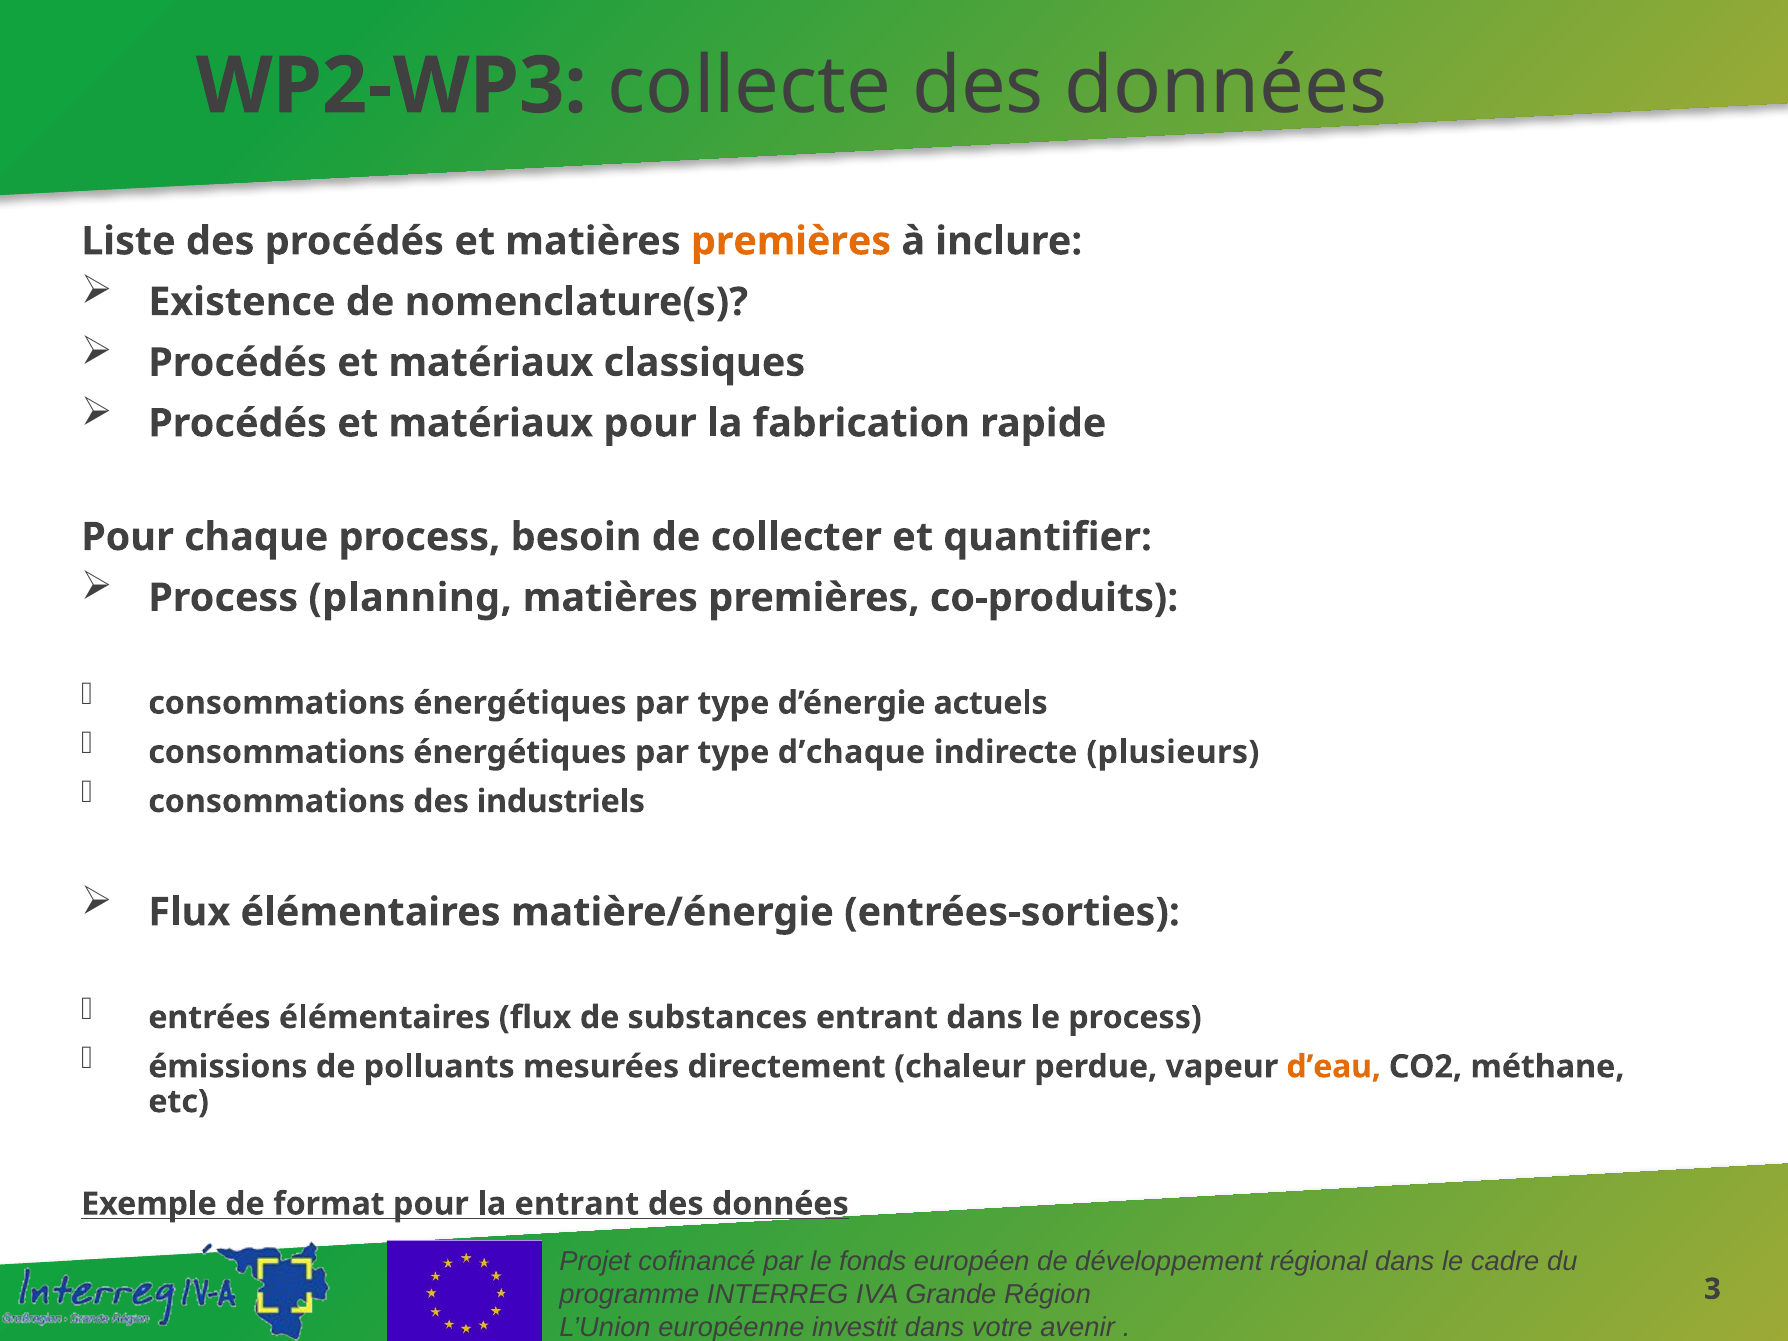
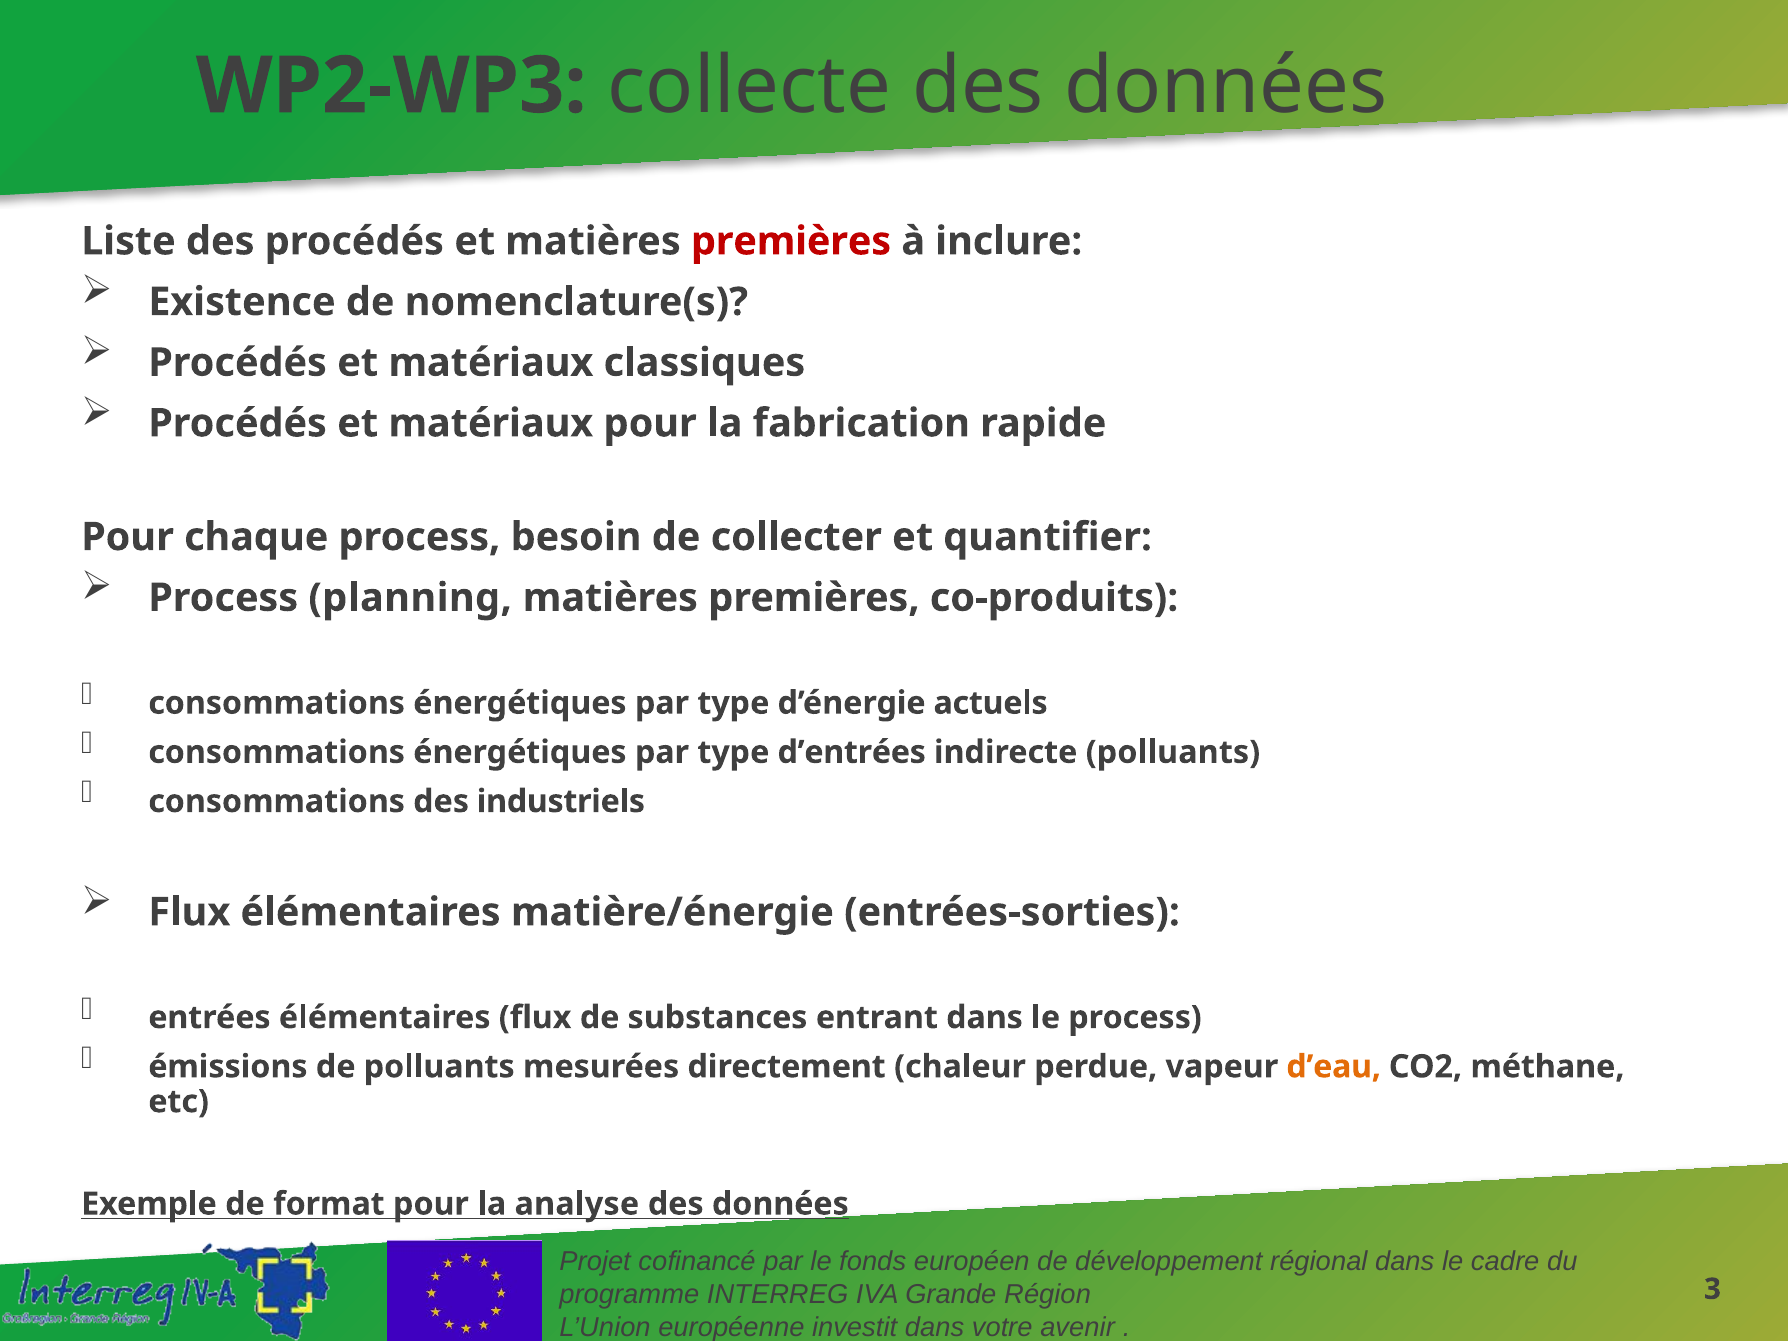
premières at (791, 241) colour: orange -> red
d’chaque: d’chaque -> d’entrées
indirecte plusieurs: plusieurs -> polluants
la entrant: entrant -> analyse
